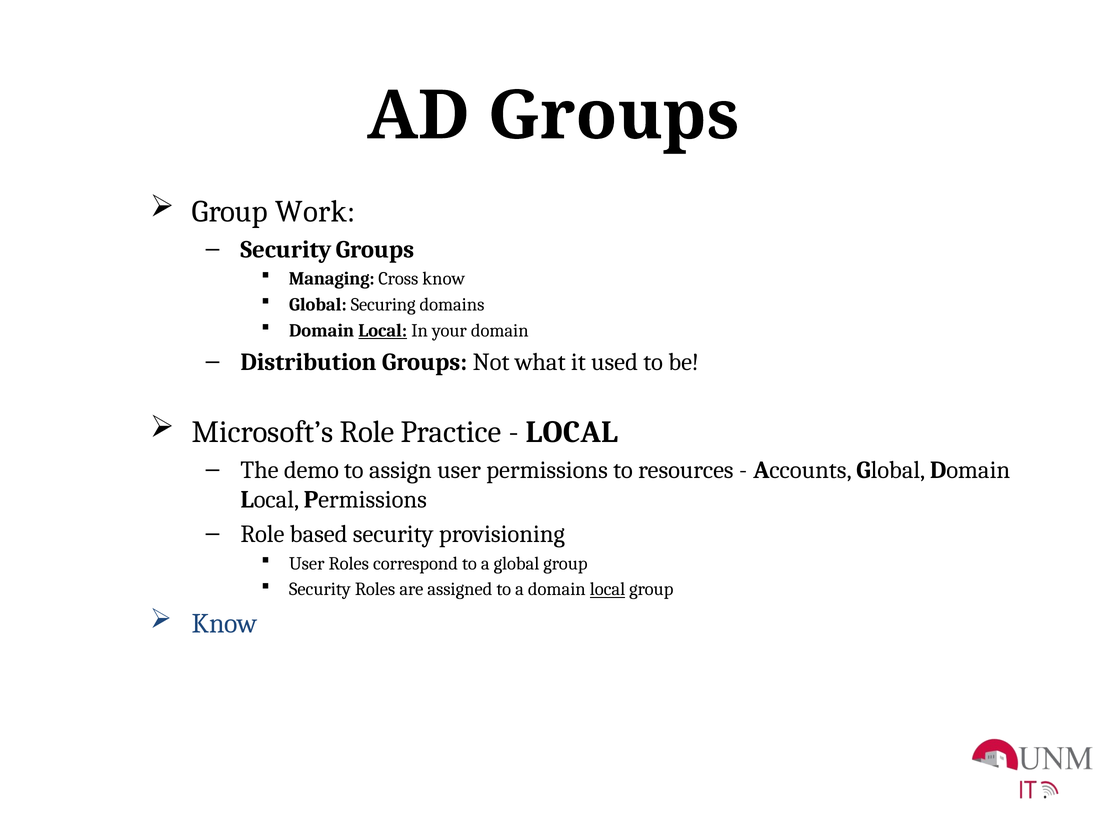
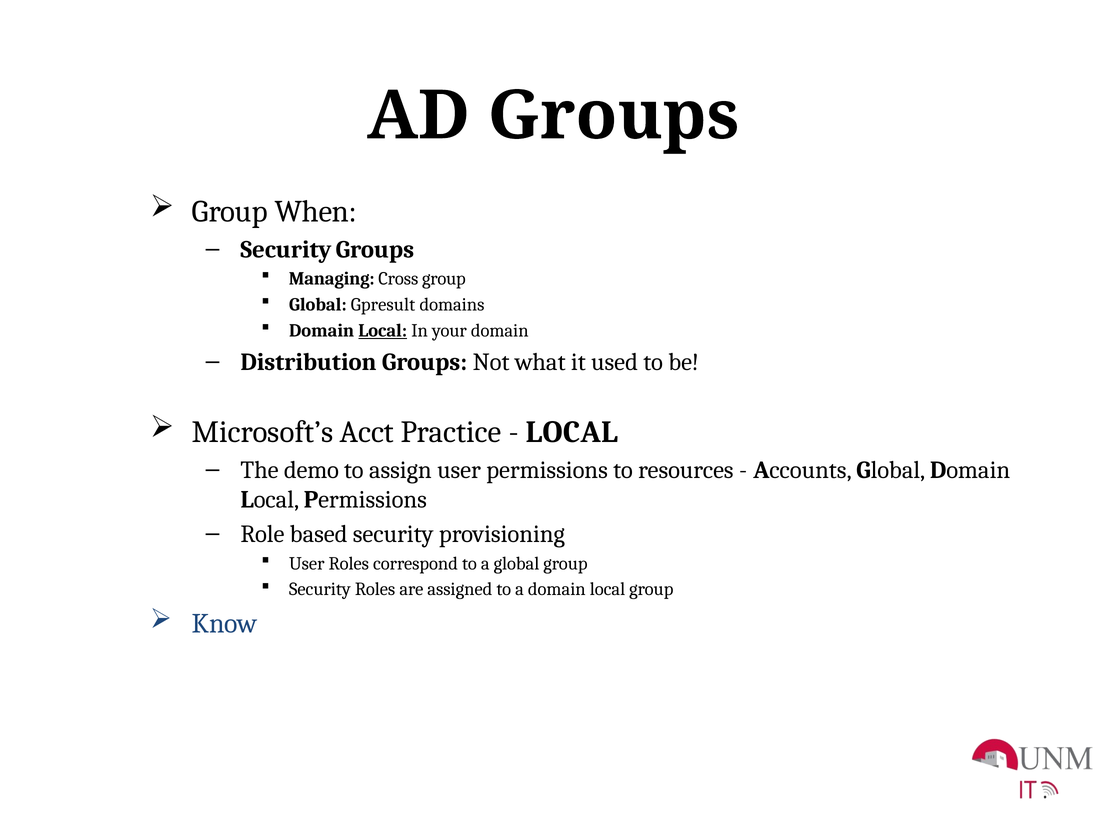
Work: Work -> When
Cross know: know -> group
Securing: Securing -> Gpresult
Microsoft’s Role: Role -> Acct
local at (607, 589) underline: present -> none
